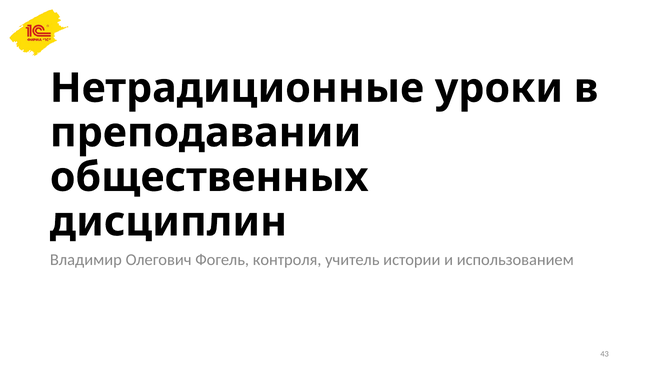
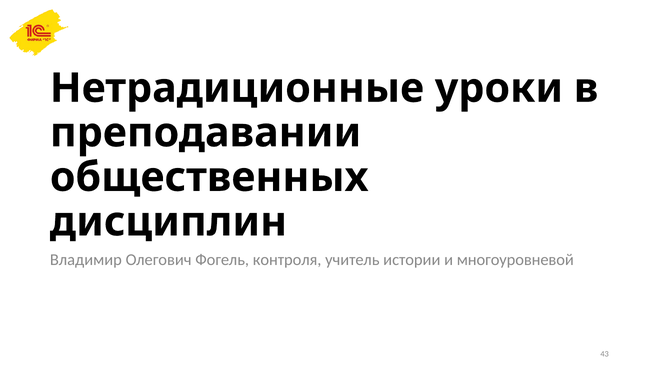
использованием: использованием -> многоуровневой
